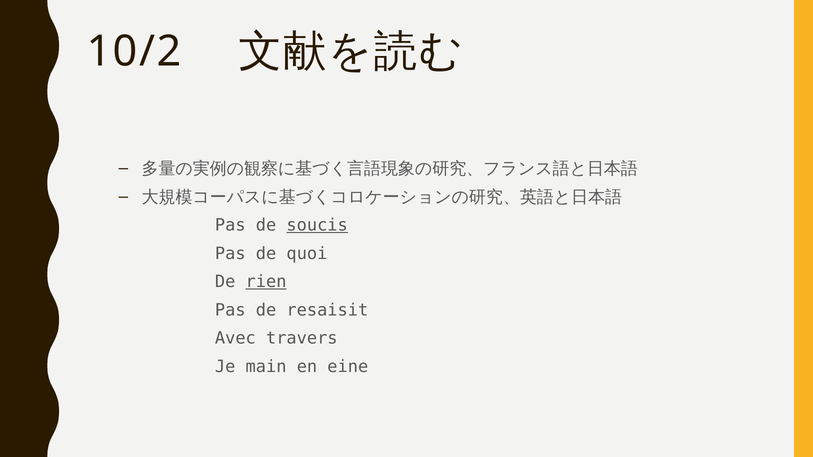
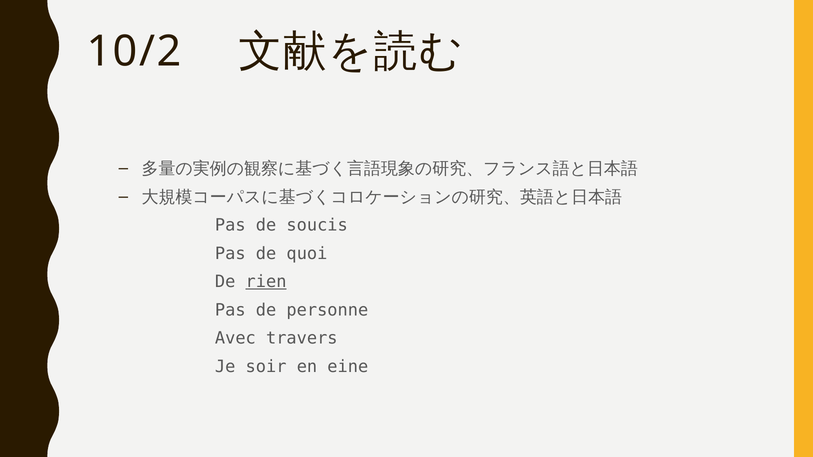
soucis underline: present -> none
resaisit: resaisit -> personne
main: main -> soir
